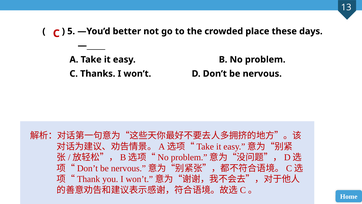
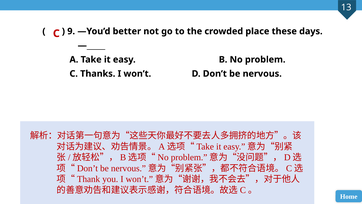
5: 5 -> 9
